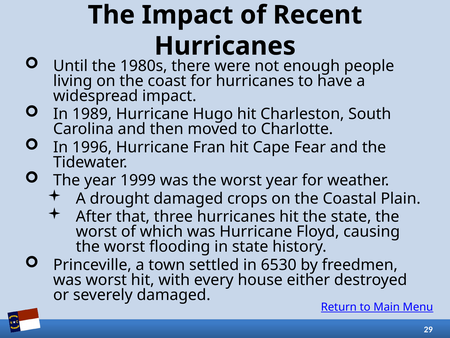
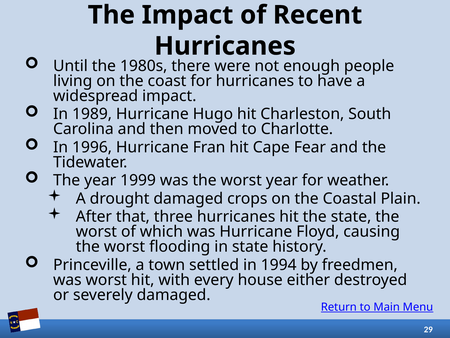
6530: 6530 -> 1994
